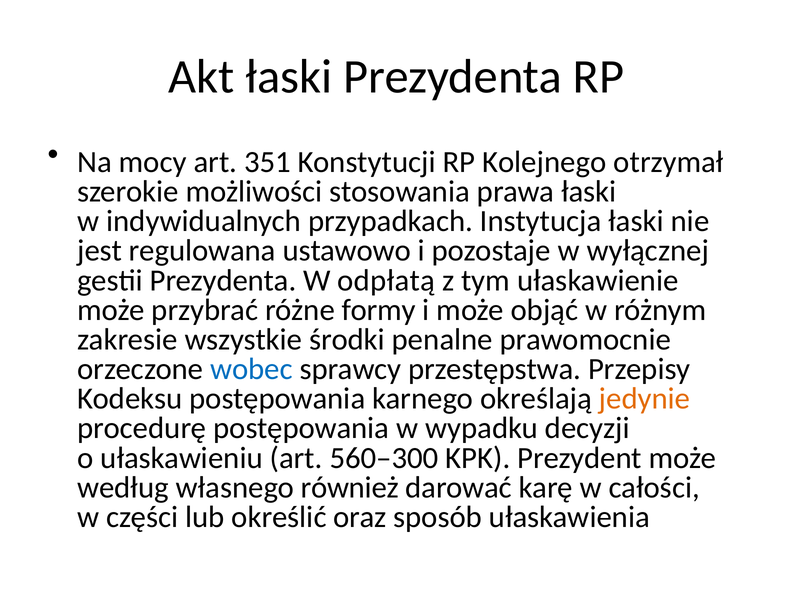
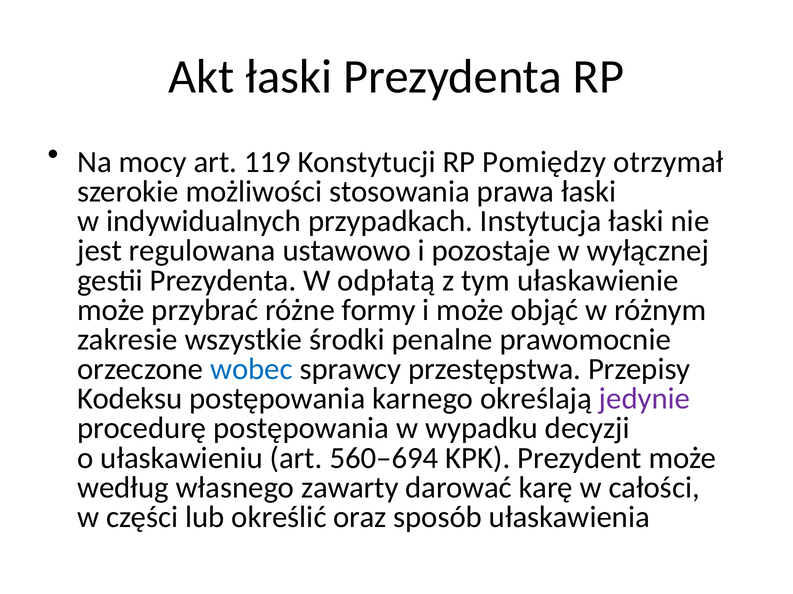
351: 351 -> 119
Kolejnego: Kolejnego -> Pomiędzy
jedynie colour: orange -> purple
560–300: 560–300 -> 560–694
również: również -> zawarty
